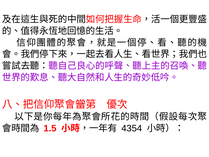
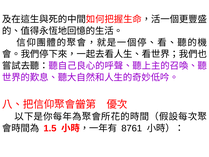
4354: 4354 -> 8761
